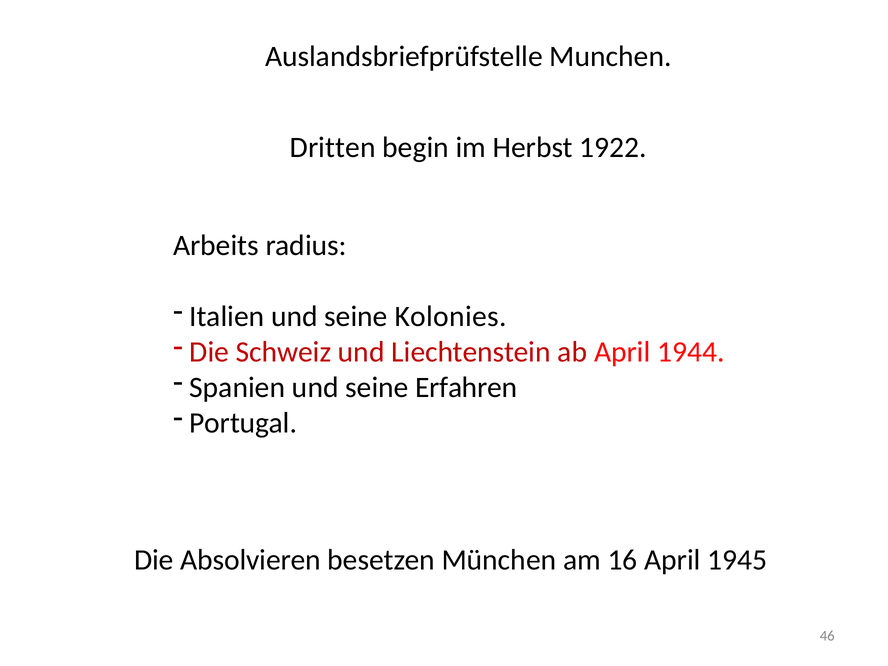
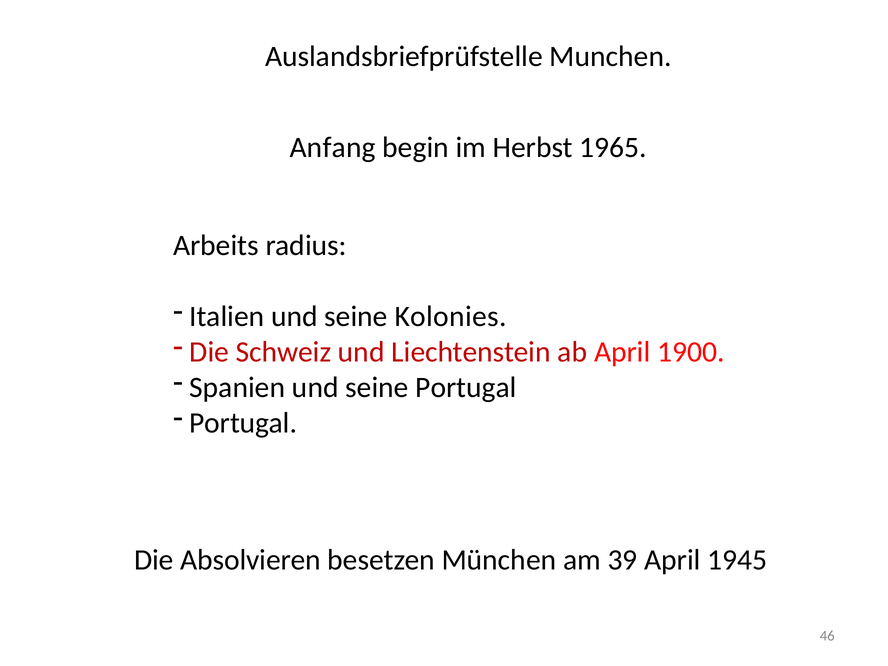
Dritten: Dritten -> Anfang
1922: 1922 -> 1965
1944: 1944 -> 1900
seine Erfahren: Erfahren -> Portugal
16: 16 -> 39
